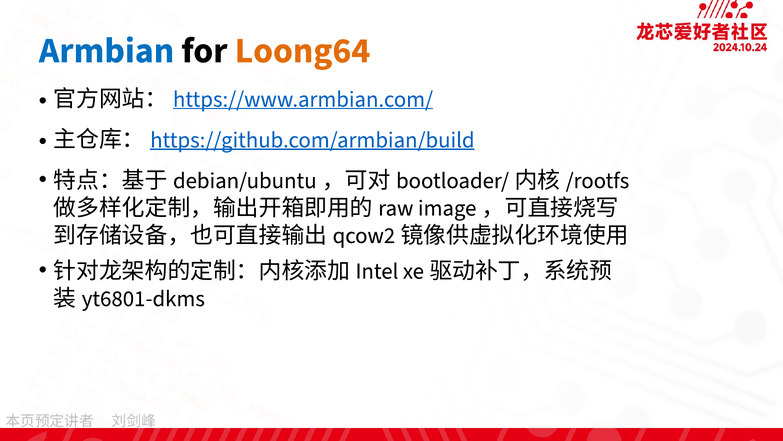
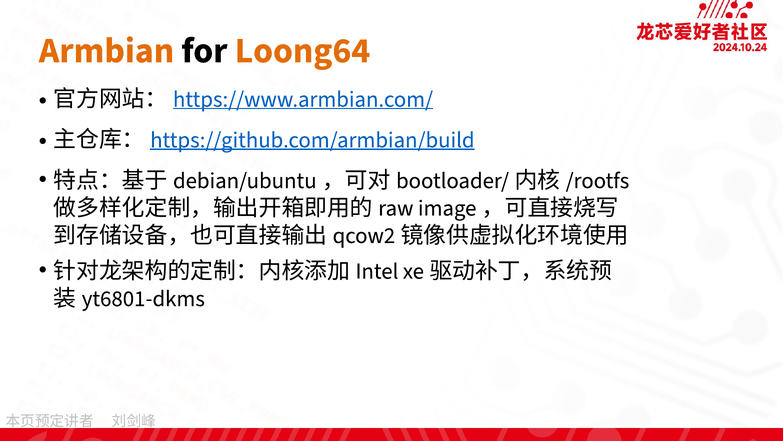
Armbian colour: blue -> orange
